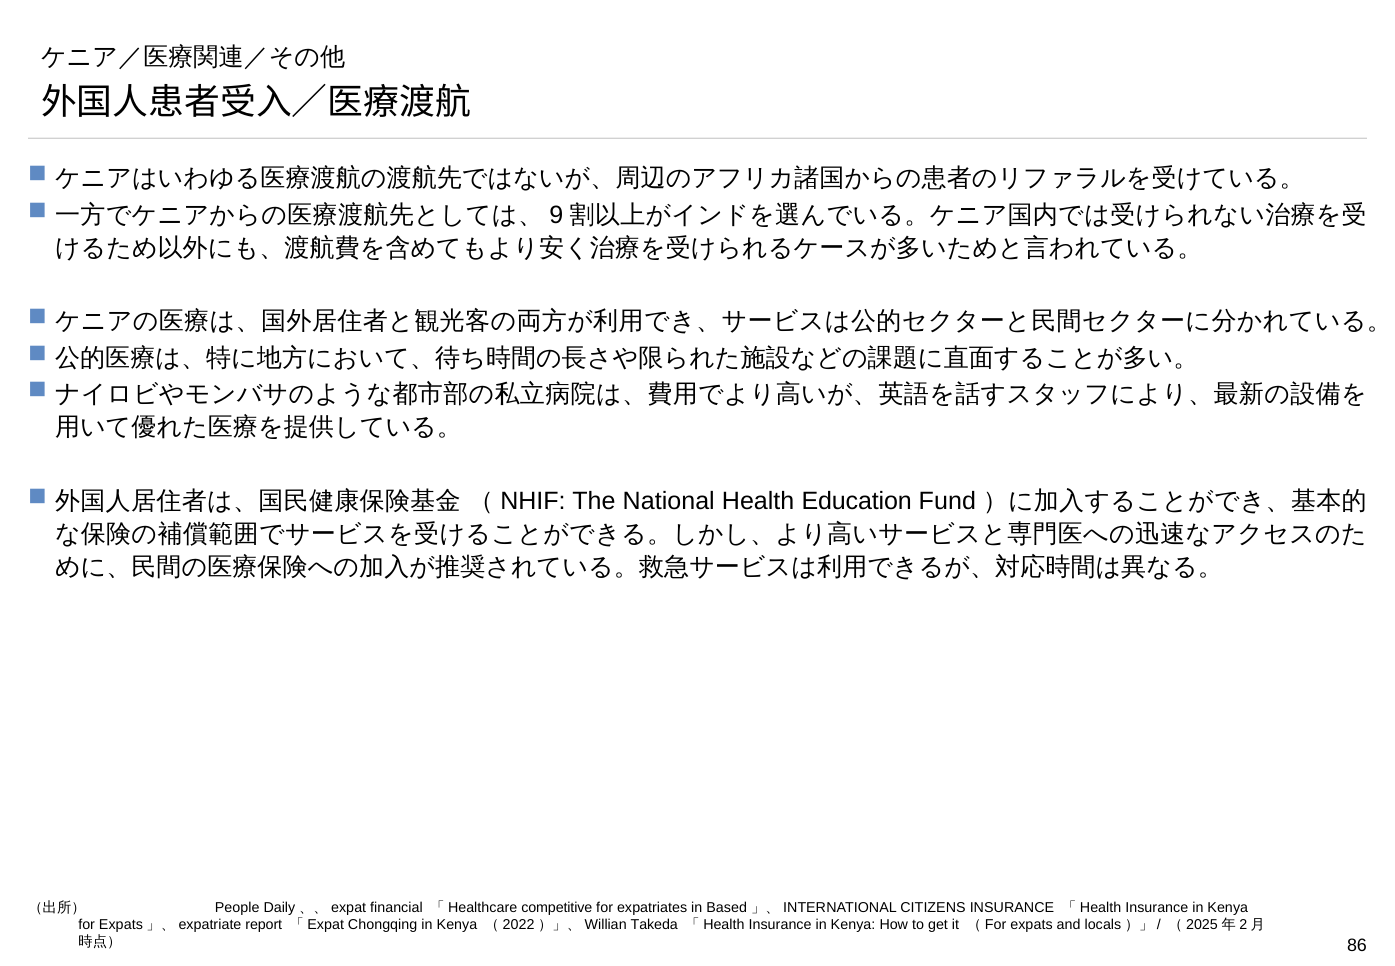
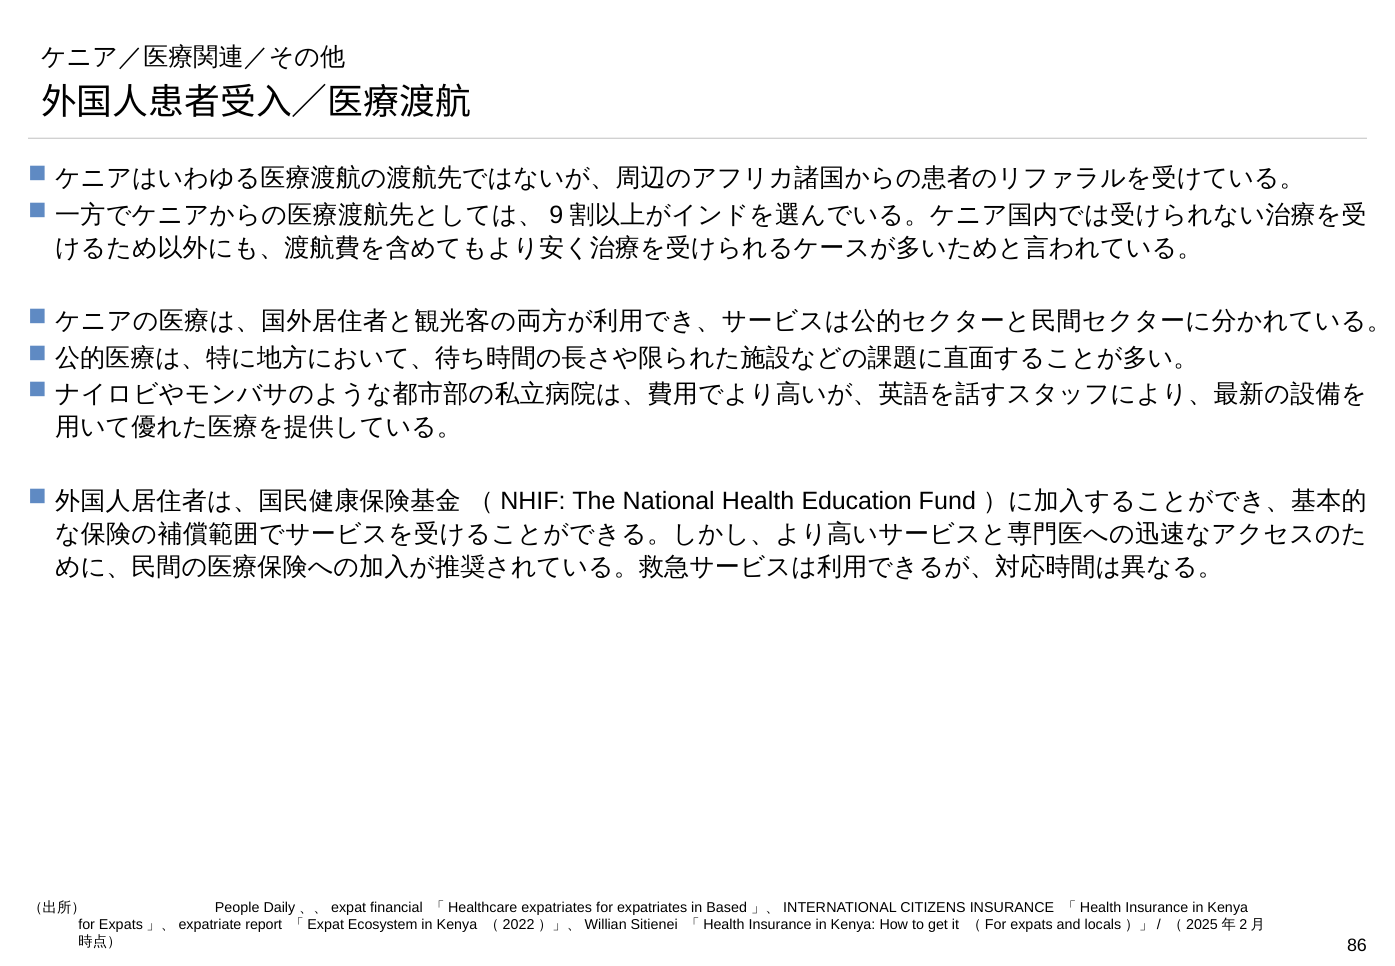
「Healthcare competitive: competitive -> expatriates
Chongqing: Chongqing -> Ecosystem
Takeda: Takeda -> Sitienei
